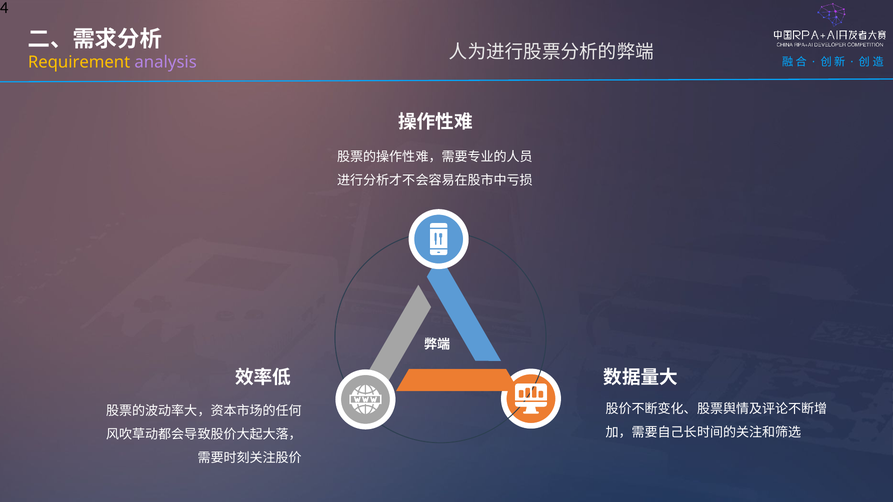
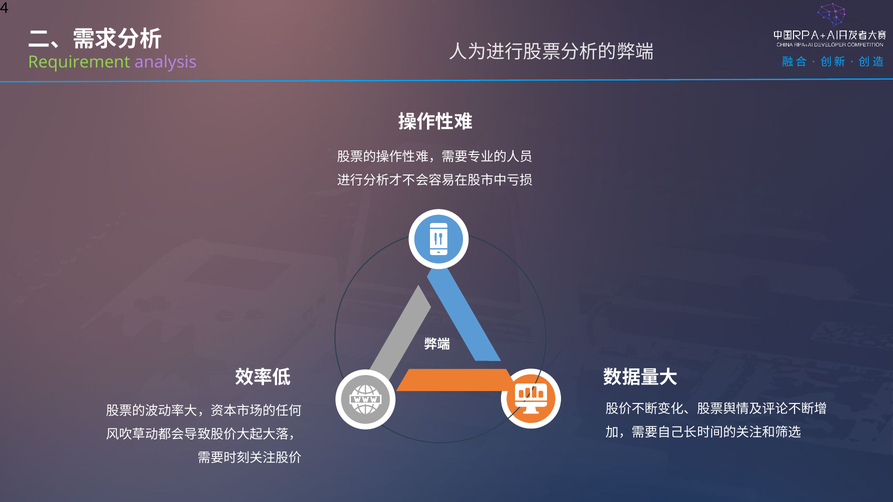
Requirement colour: yellow -> light green
